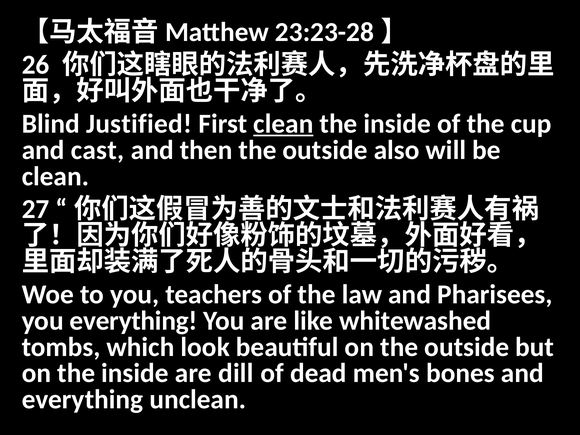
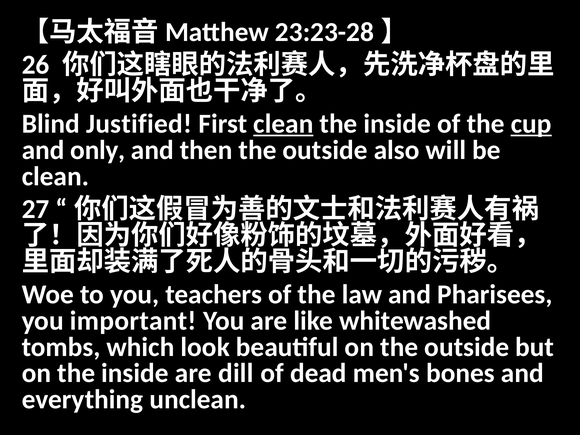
cup underline: none -> present
cast: cast -> only
you everything: everything -> important
